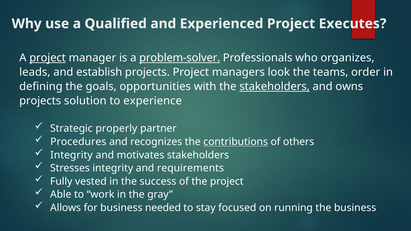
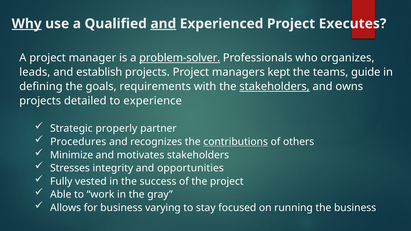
Why underline: none -> present
and at (163, 24) underline: none -> present
project at (48, 58) underline: present -> none
look: look -> kept
order: order -> guide
opportunities: opportunities -> requirements
solution: solution -> detailed
Integrity at (71, 155): Integrity -> Minimize
requirements: requirements -> opportunities
needed: needed -> varying
